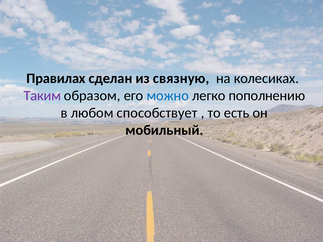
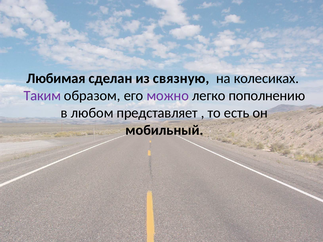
Правилах: Правилах -> Любимая
можно colour: blue -> purple
способствует: способствует -> представляет
